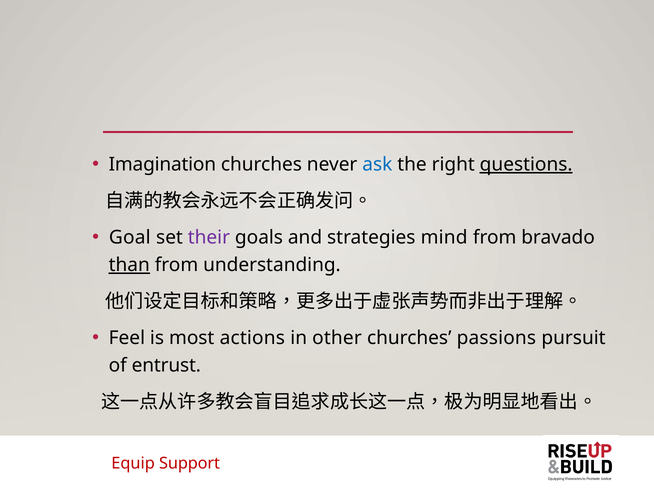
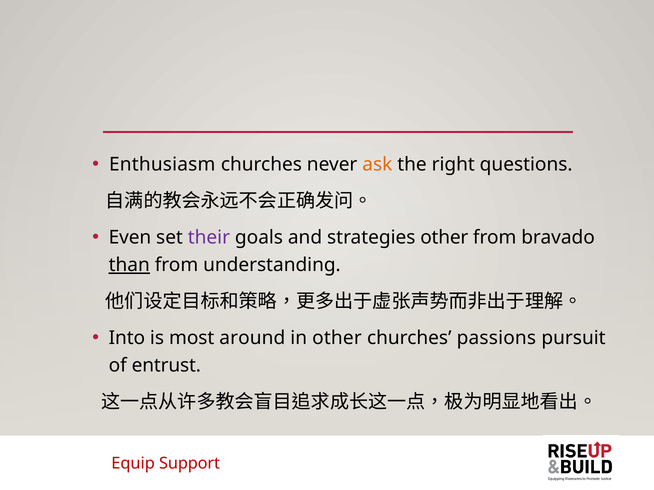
Imagination: Imagination -> Enthusiasm
ask colour: blue -> orange
questions underline: present -> none
Goal: Goal -> Even
strategies mind: mind -> other
Feel: Feel -> Into
actions: actions -> around
